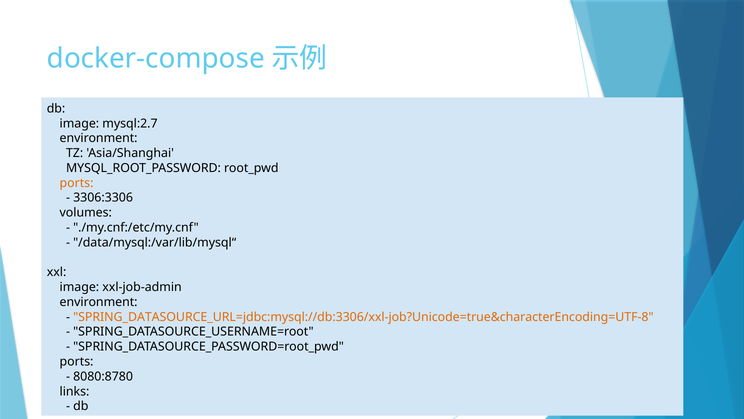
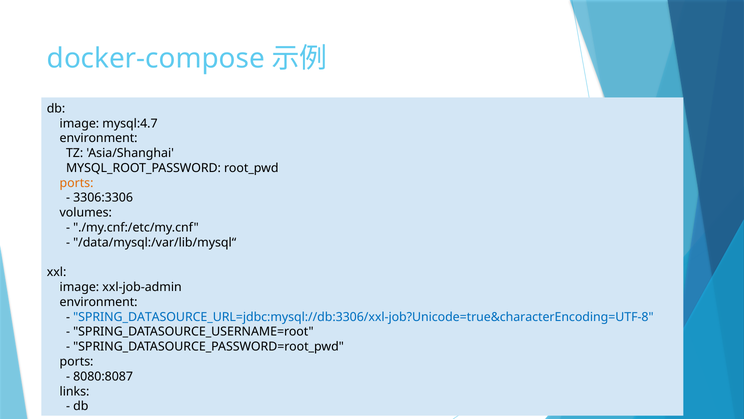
mysql:2.7: mysql:2.7 -> mysql:4.7
SPRING_DATASOURCE_URL=jdbc:mysql://db:3306/xxl-job?Unicode=true&characterEncoding=UTF-8 colour: orange -> blue
8080:8780: 8080:8780 -> 8080:8087
